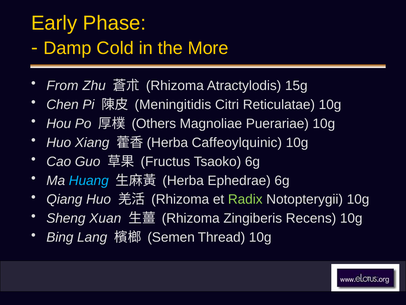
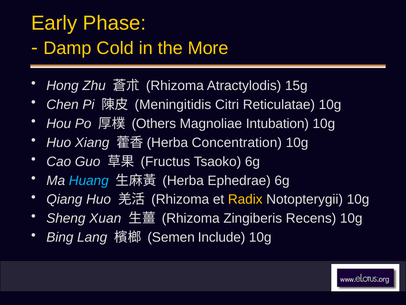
From: From -> Hong
Puerariae: Puerariae -> Intubation
Caffeoylquinic: Caffeoylquinic -> Concentration
Radix colour: light green -> yellow
Thread: Thread -> Include
